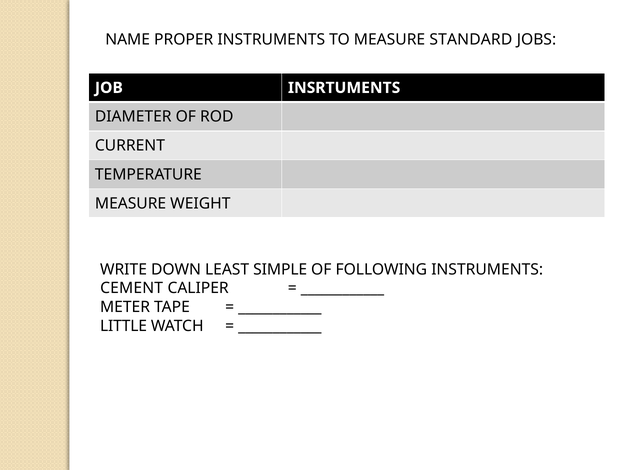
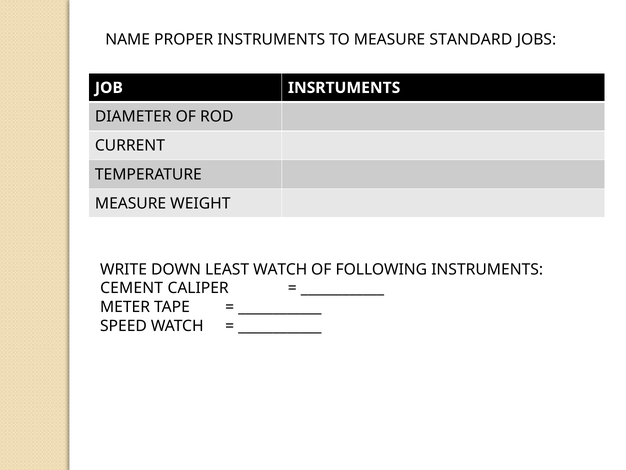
LEAST SIMPLE: SIMPLE -> WATCH
LITTLE: LITTLE -> SPEED
